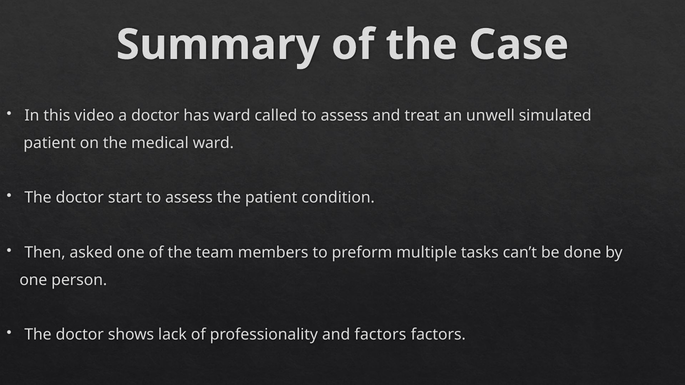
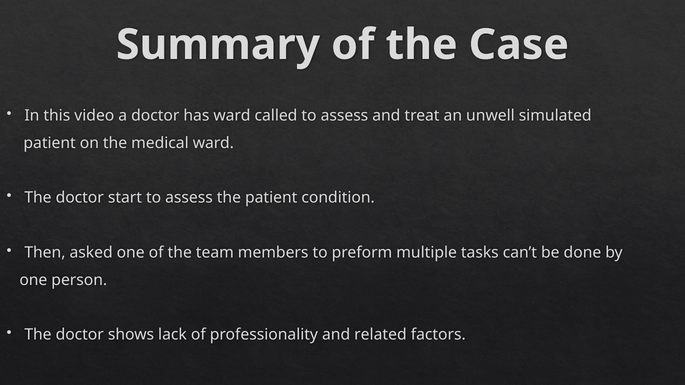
and factors: factors -> related
